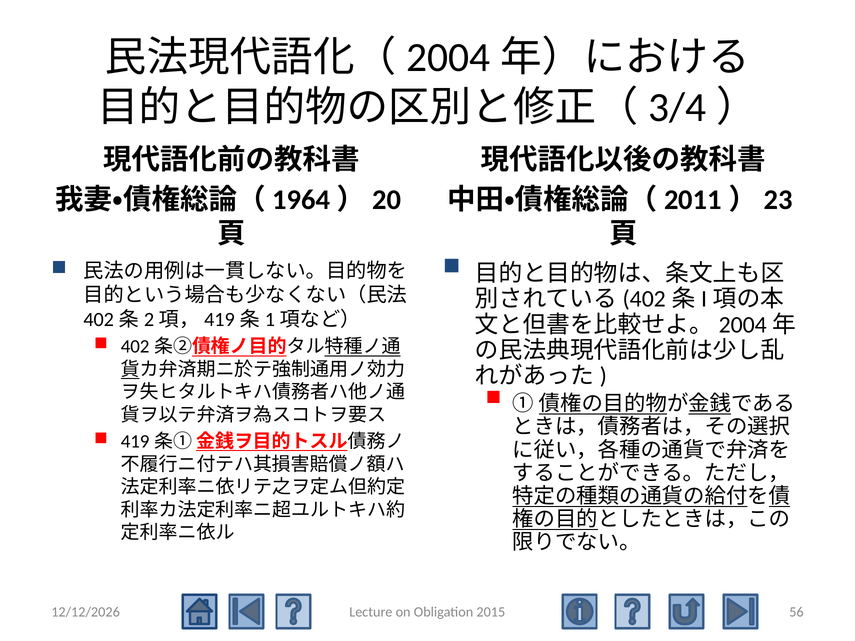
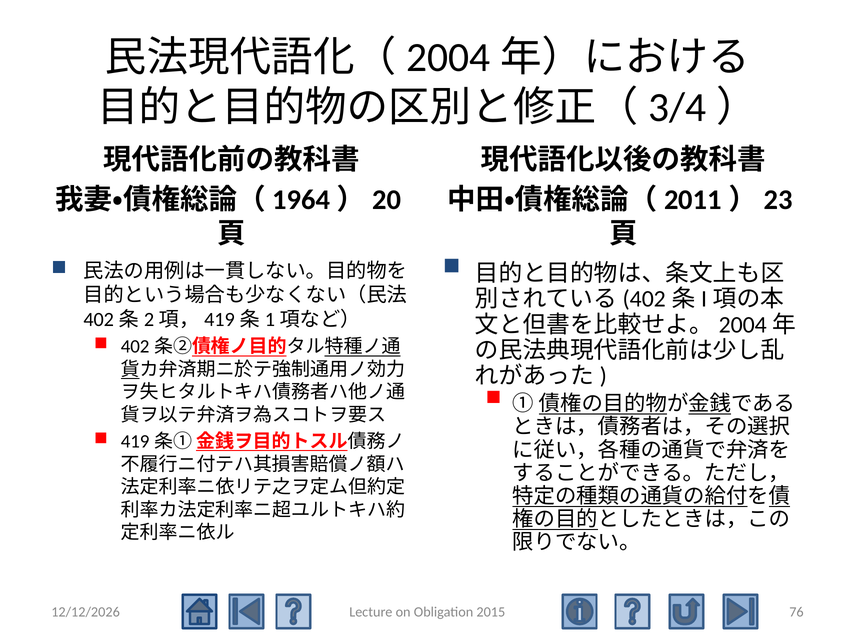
56: 56 -> 76
